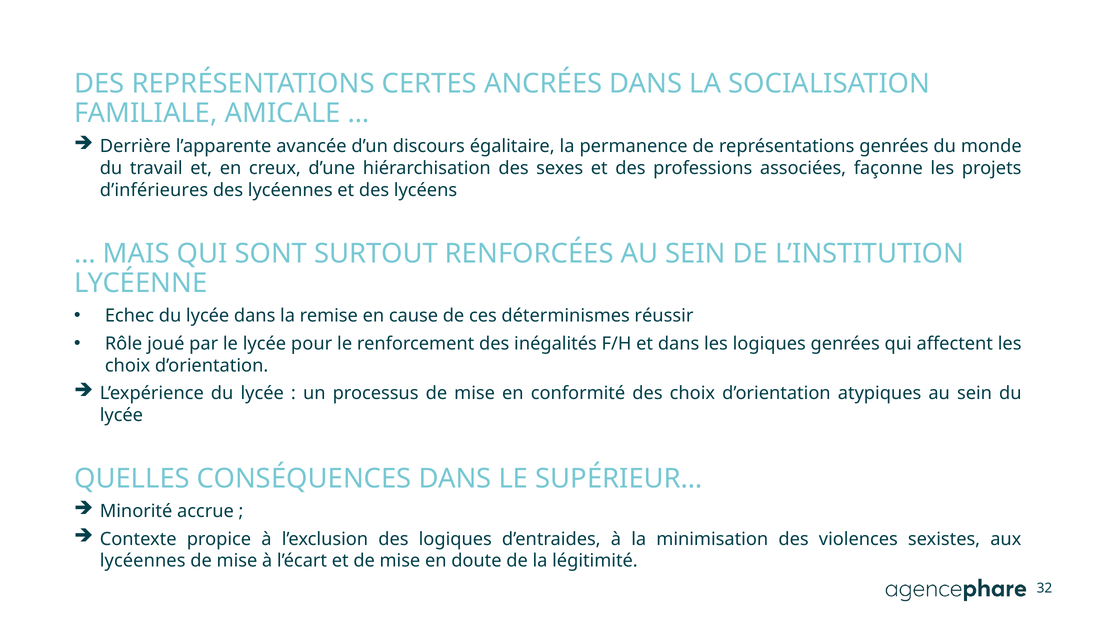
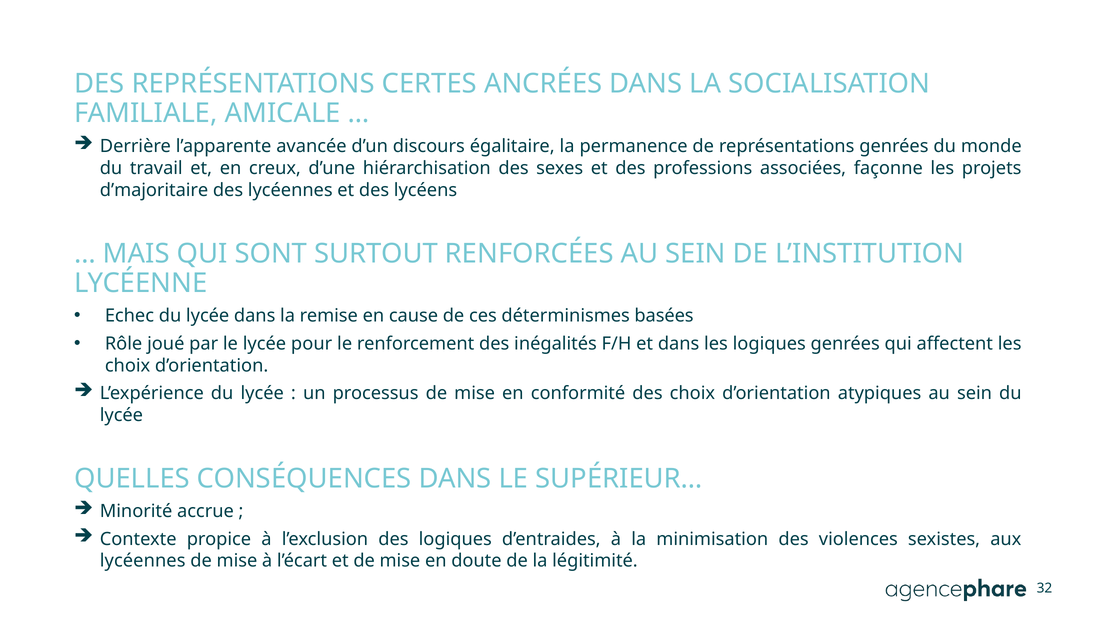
d’inférieures: d’inférieures -> d’majoritaire
réussir: réussir -> basées
